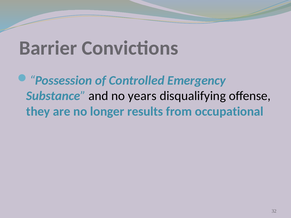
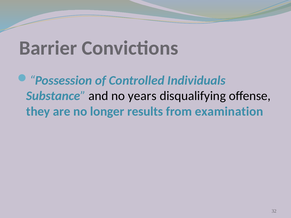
Emergency: Emergency -> Individuals
occupational: occupational -> examination
